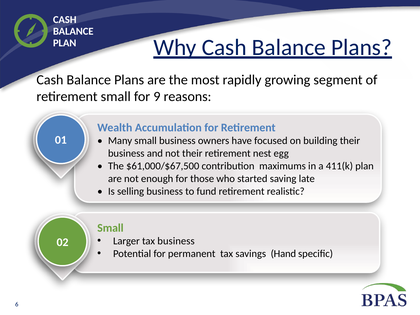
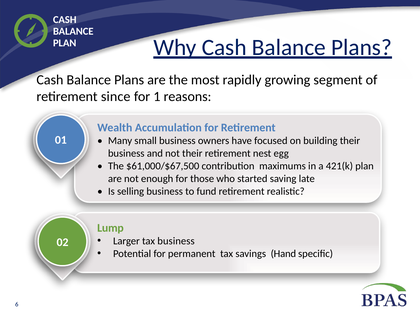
retirement small: small -> since
9: 9 -> 1
411(k: 411(k -> 421(k
Small at (110, 228): Small -> Lump
